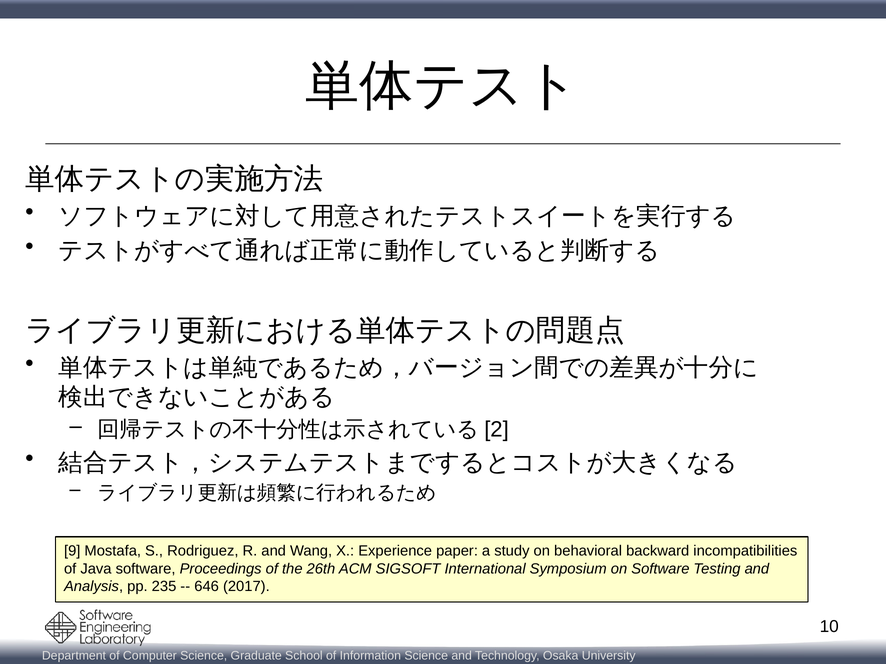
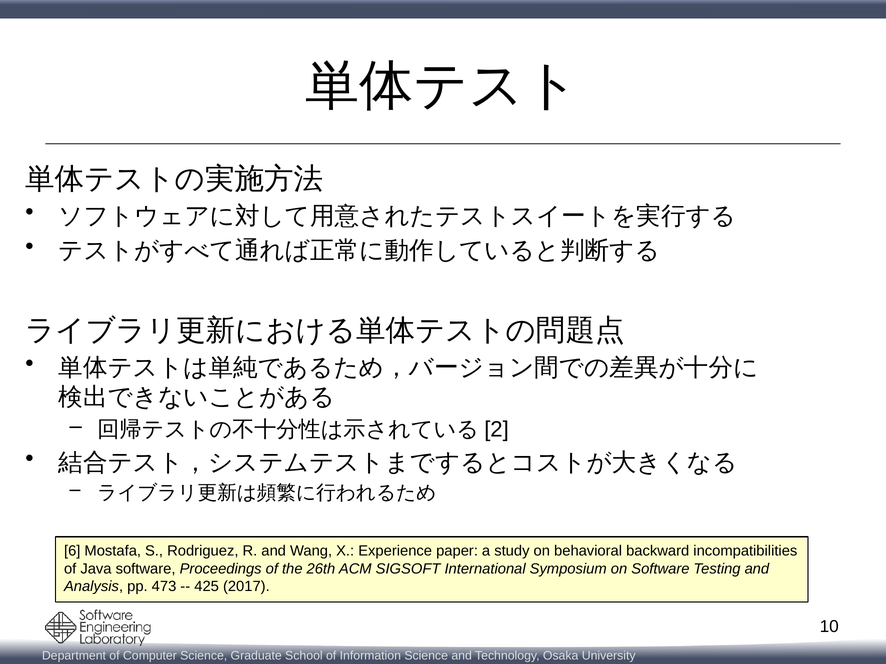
9: 9 -> 6
235: 235 -> 473
646: 646 -> 425
